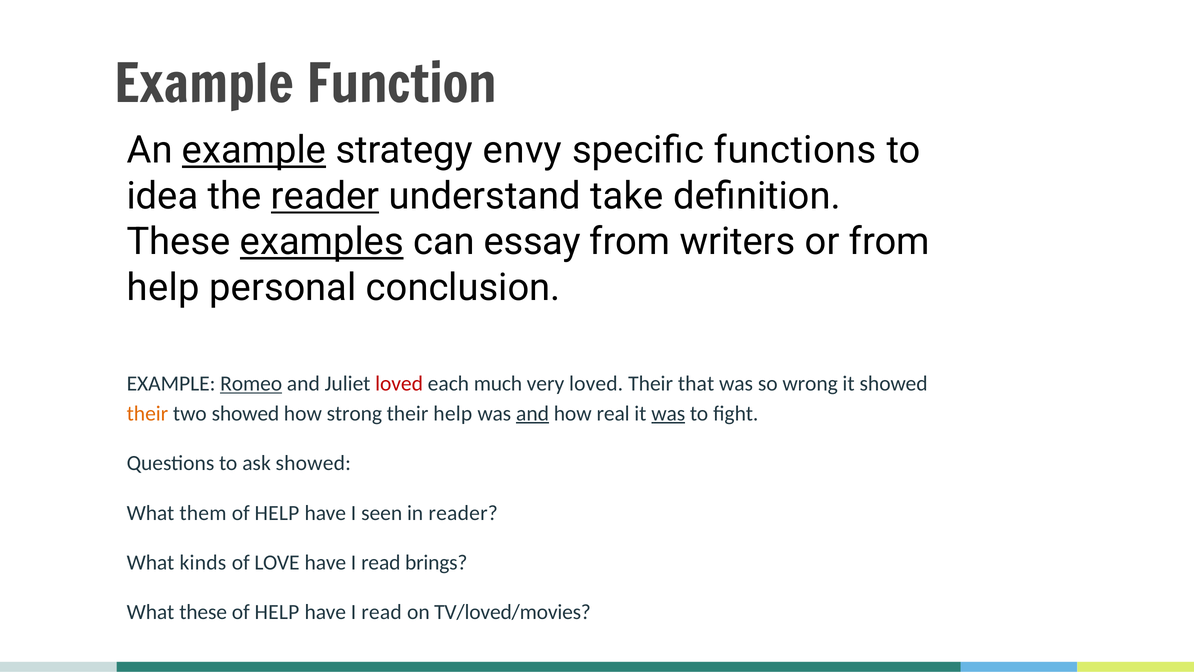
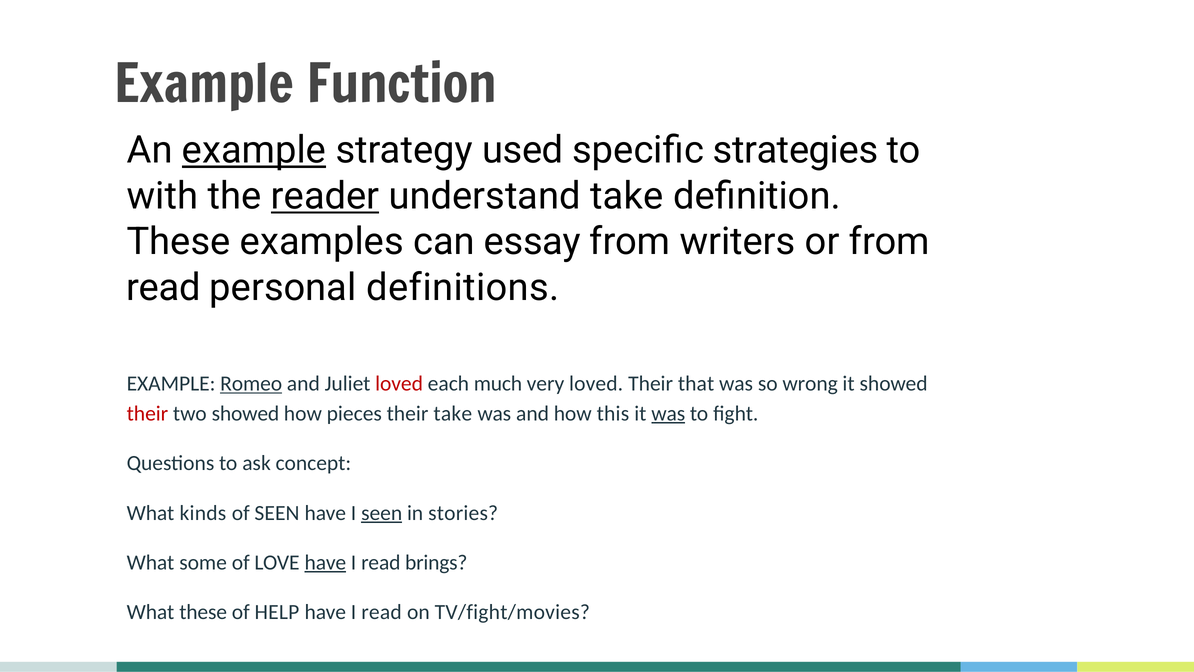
envy: envy -> used
functions: functions -> strategies
idea: idea -> with
examples underline: present -> none
help at (163, 287): help -> read
conclusion: conclusion -> definitions
their at (147, 413) colour: orange -> red
strong: strong -> pieces
their help: help -> take
and at (533, 413) underline: present -> none
real: real -> this
ask showed: showed -> concept
them: them -> kinds
HELP at (277, 513): HELP -> SEEN
seen at (382, 513) underline: none -> present
in reader: reader -> stories
kinds: kinds -> some
have at (325, 562) underline: none -> present
TV/loved/movies: TV/loved/movies -> TV/fight/movies
